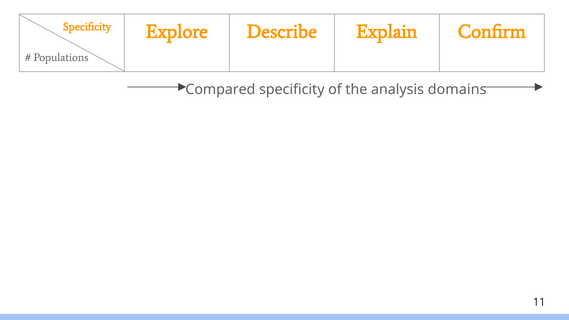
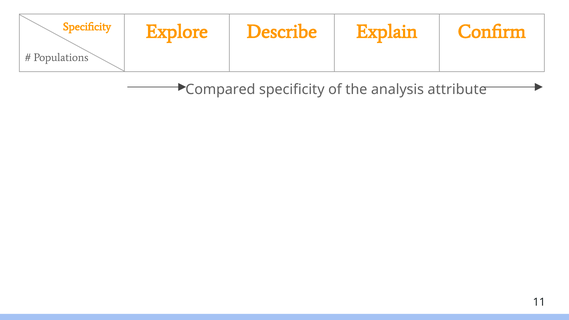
domains: domains -> attribute
